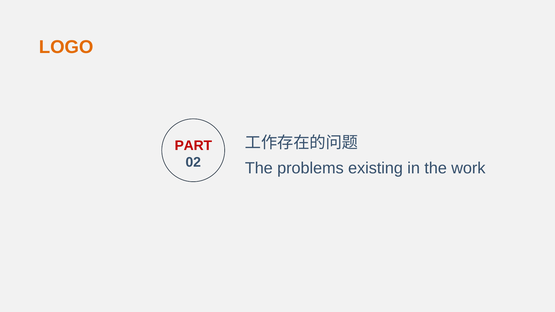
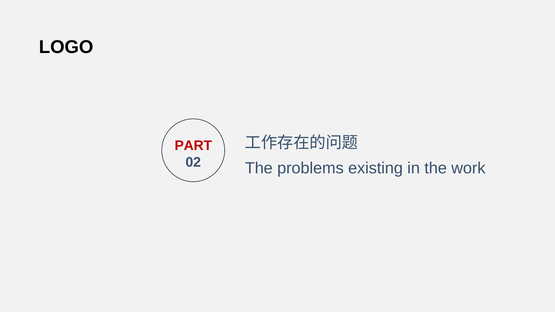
LOGO colour: orange -> black
